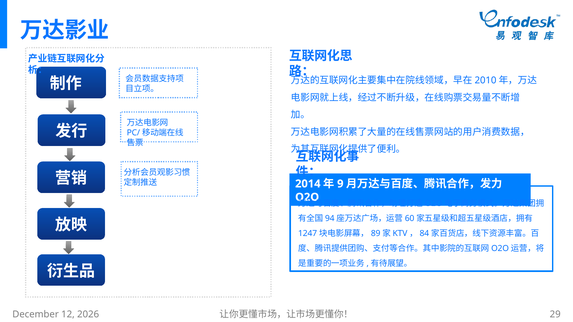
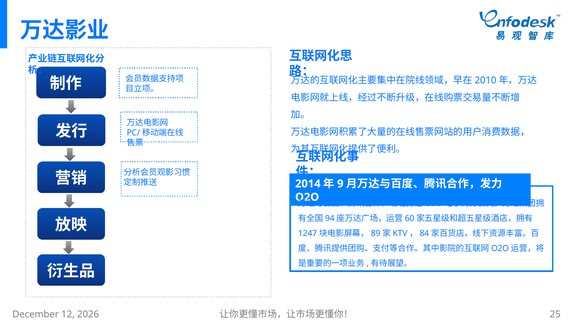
29: 29 -> 25
